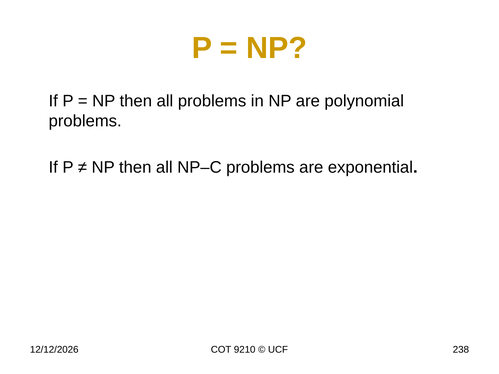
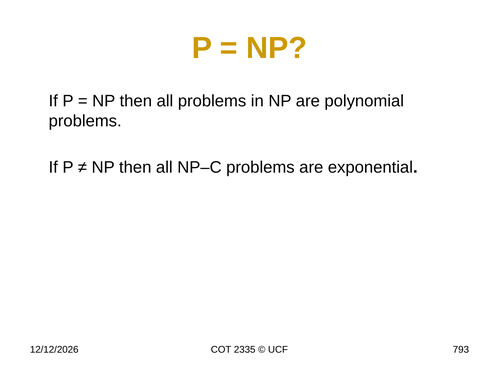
9210: 9210 -> 2335
238: 238 -> 793
